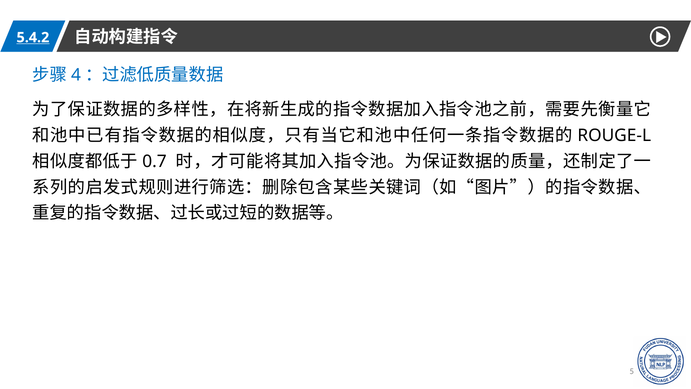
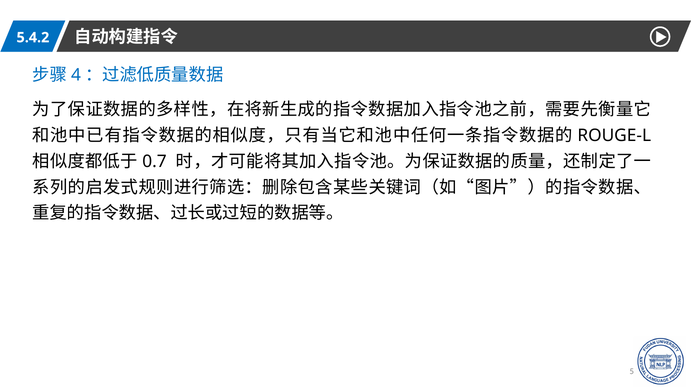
5.4.2 underline: present -> none
